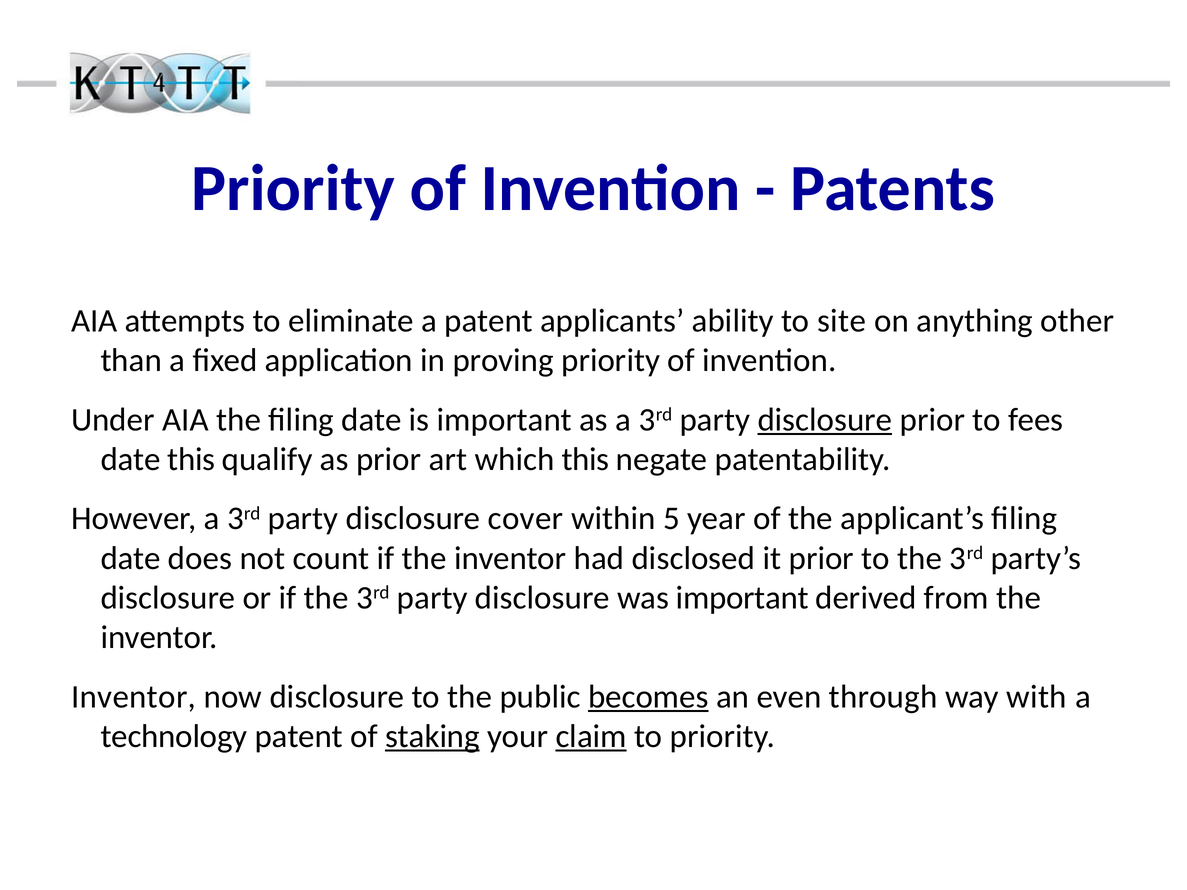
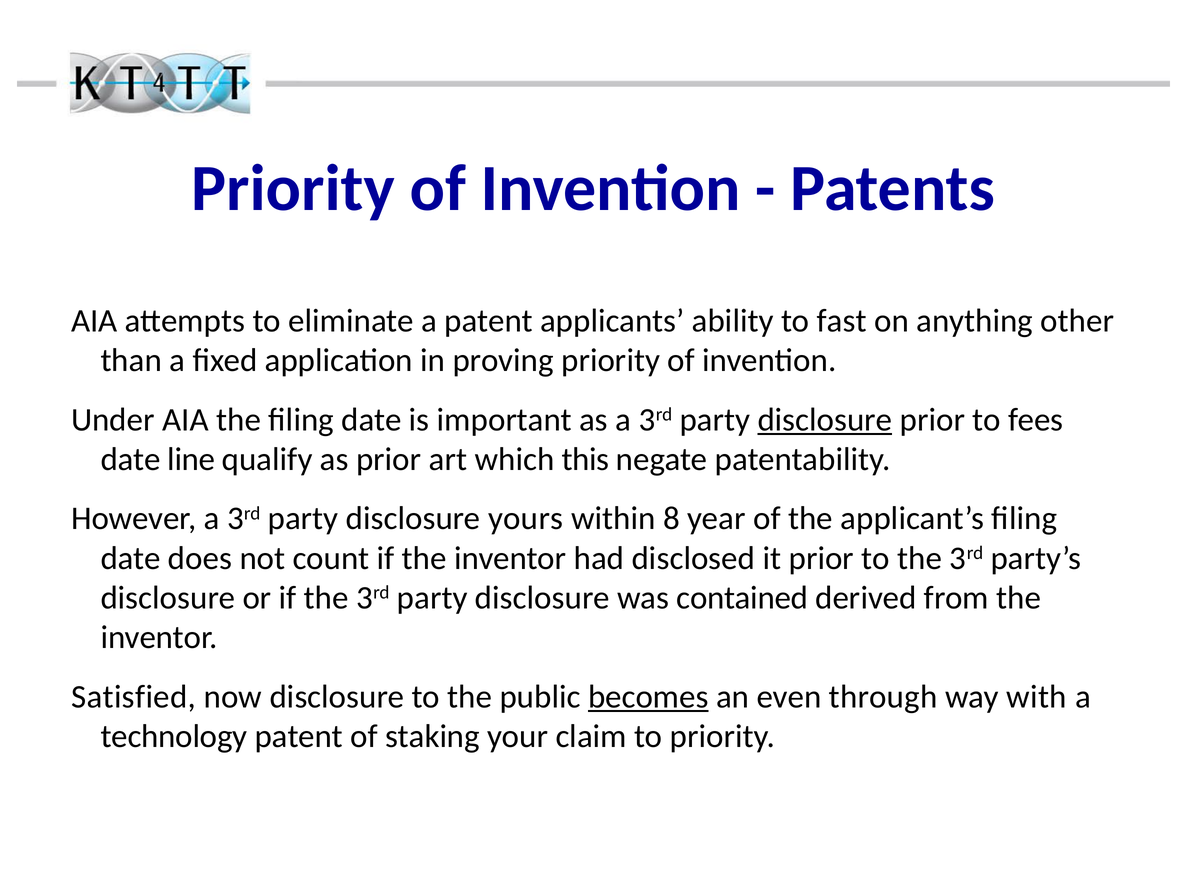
site: site -> fast
date this: this -> line
cover: cover -> yours
5: 5 -> 8
was important: important -> contained
Inventor at (134, 697): Inventor -> Satisfied
staking underline: present -> none
claim underline: present -> none
